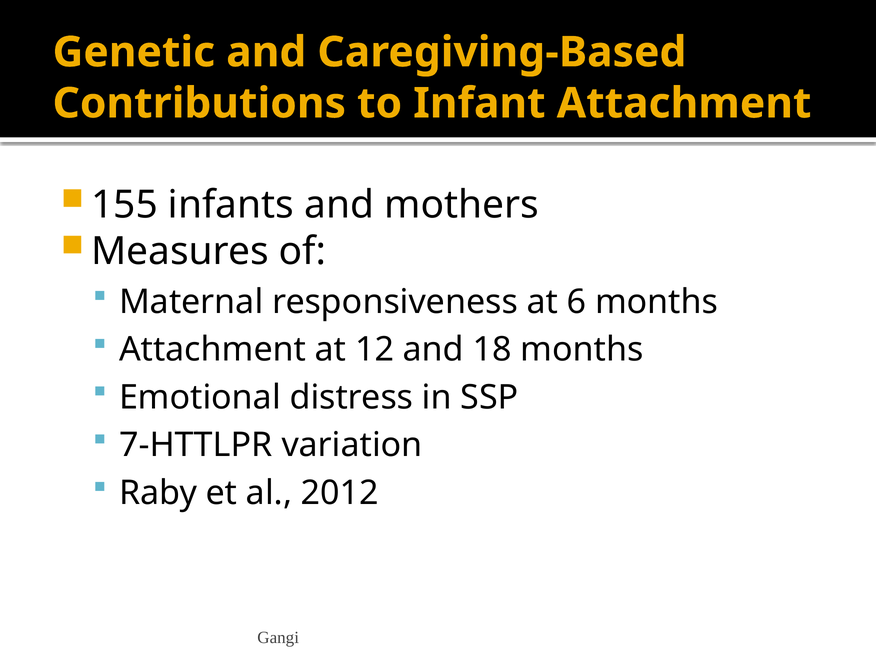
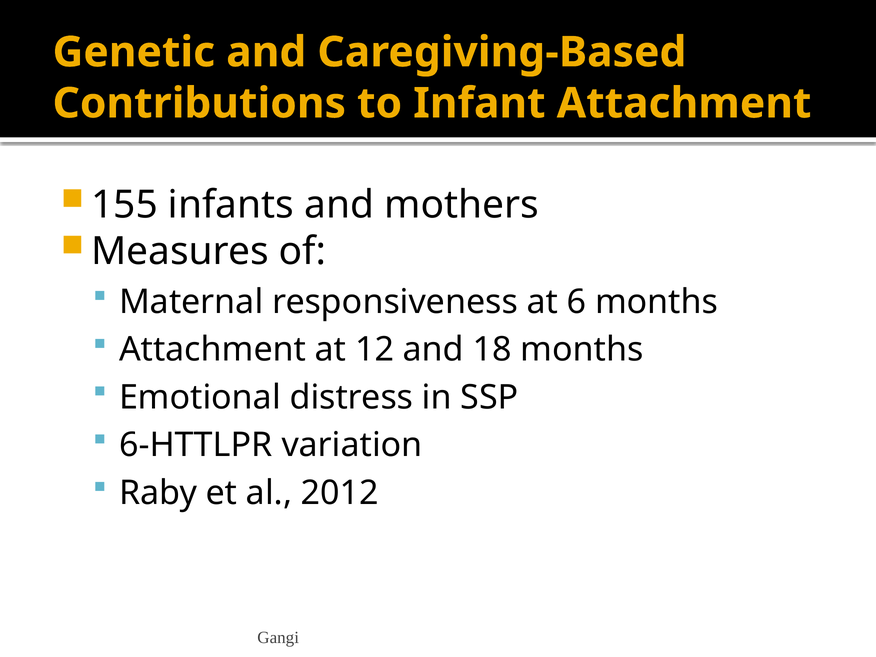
7-HTTLPR: 7-HTTLPR -> 6-HTTLPR
